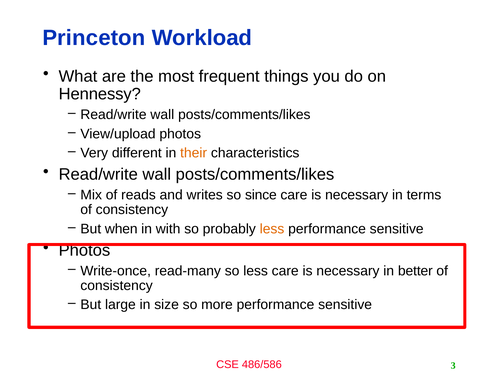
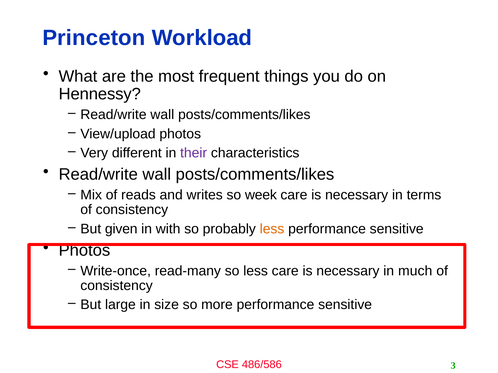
their colour: orange -> purple
since: since -> week
when: when -> given
better: better -> much
